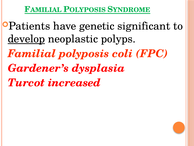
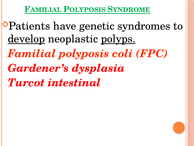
significant: significant -> syndromes
polyps underline: none -> present
increased: increased -> intestinal
